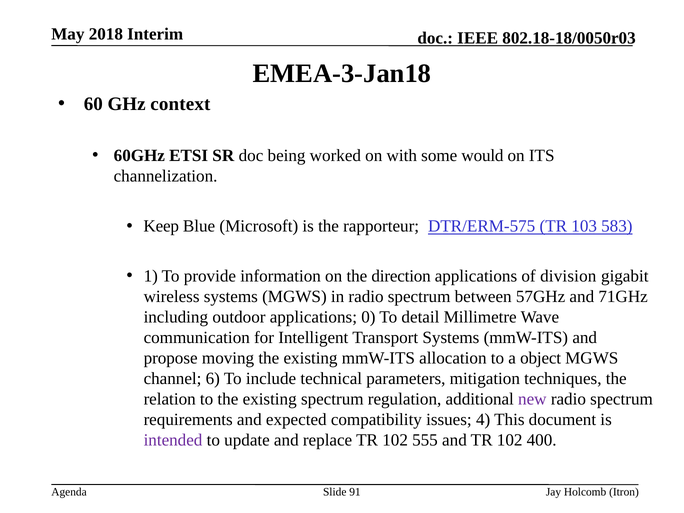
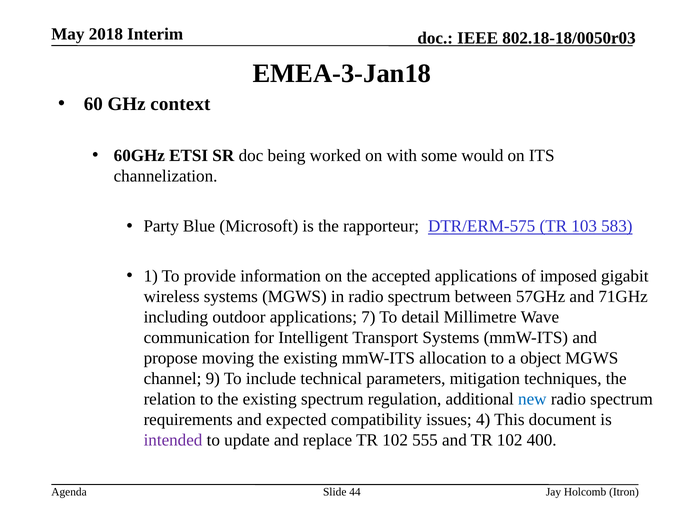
Keep: Keep -> Party
direction: direction -> accepted
division: division -> imposed
0: 0 -> 7
6: 6 -> 9
new colour: purple -> blue
91: 91 -> 44
